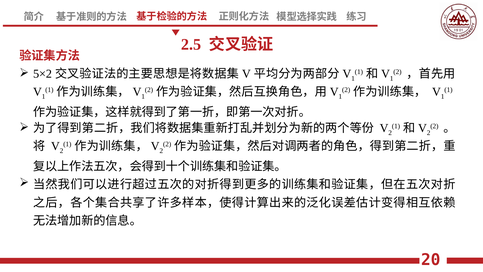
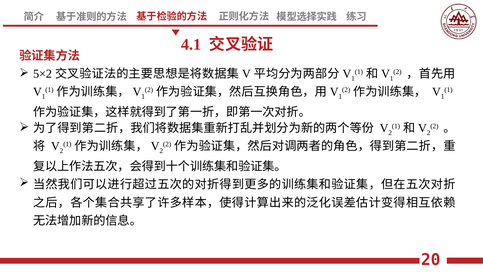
2.5: 2.5 -> 4.1
